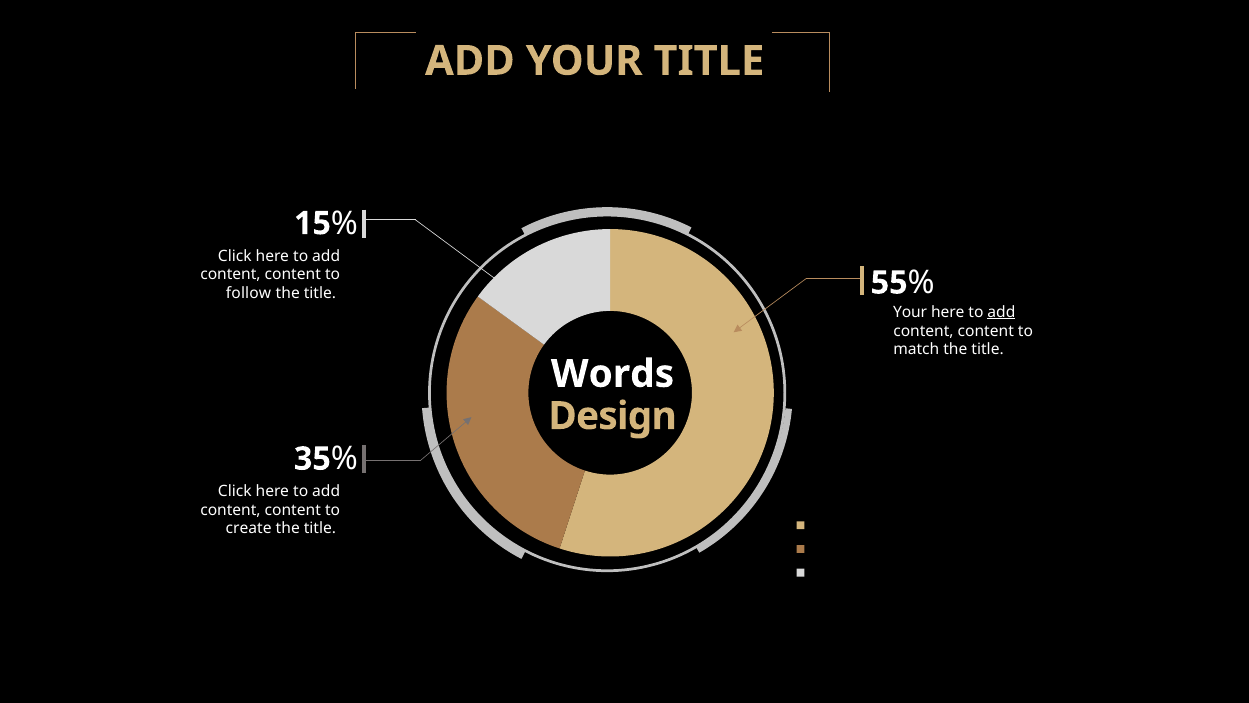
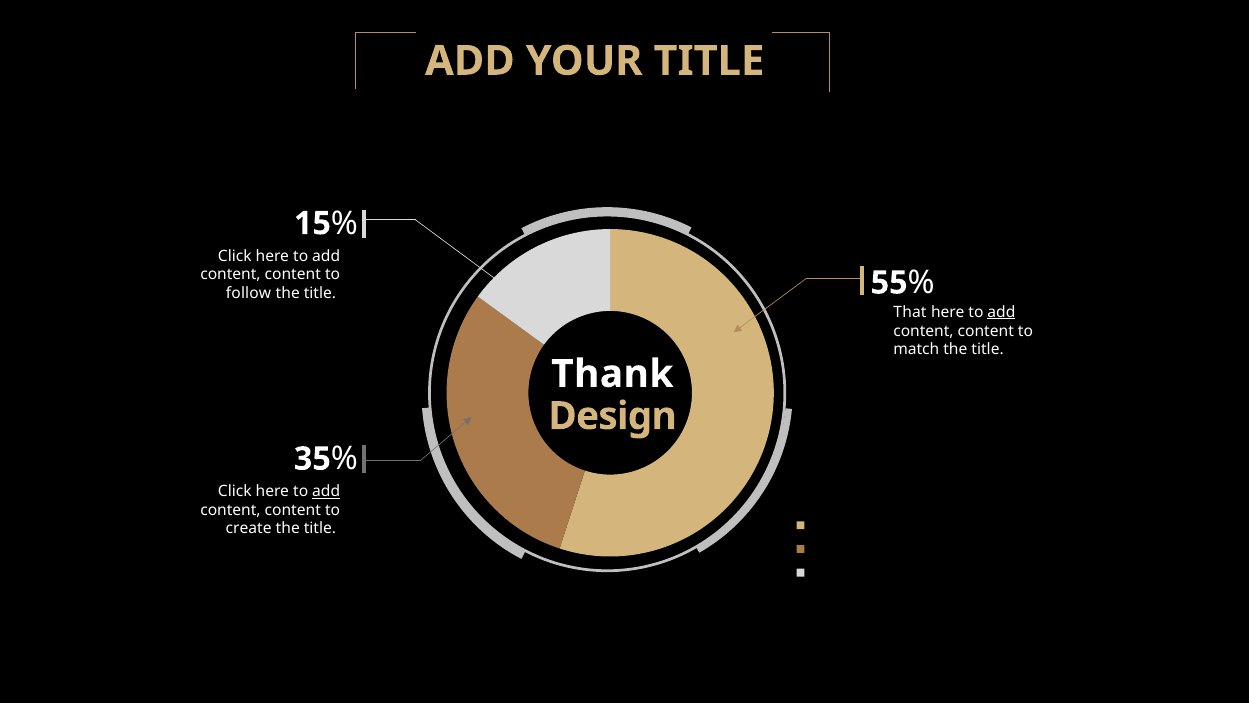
Your at (910, 312): Your -> That
Words: Words -> Thank
add at (326, 491) underline: none -> present
